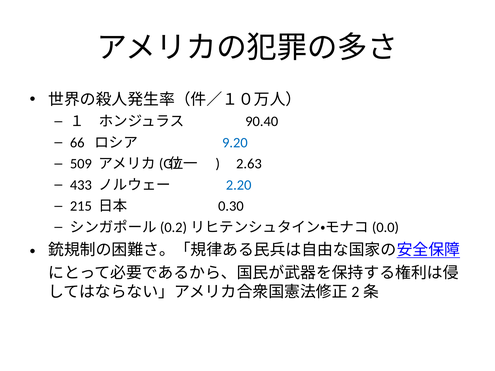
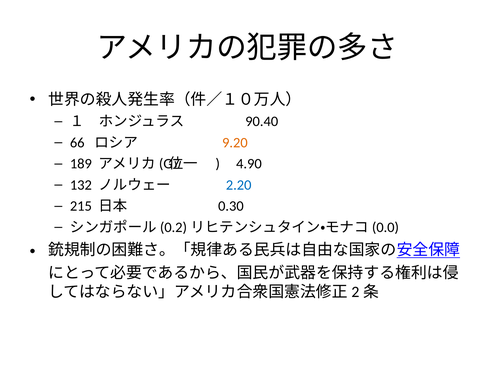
9.20 colour: blue -> orange
509: 509 -> 189
2.63: 2.63 -> 4.90
433: 433 -> 132
